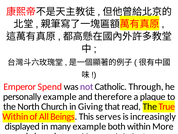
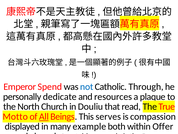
not colour: purple -> blue
personally example: example -> dedicate
therefore: therefore -> resources
Giving at (90, 106): Giving -> Douliu
Within at (15, 116): Within -> Motto
All underline: none -> present
increasingly: increasingly -> compassion
More: More -> Offer
